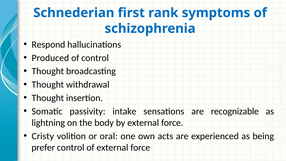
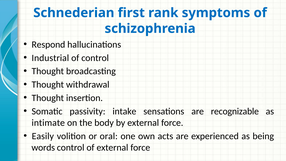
Produced: Produced -> Industrial
lightning: lightning -> intimate
Cristy: Cristy -> Easily
prefer: prefer -> words
